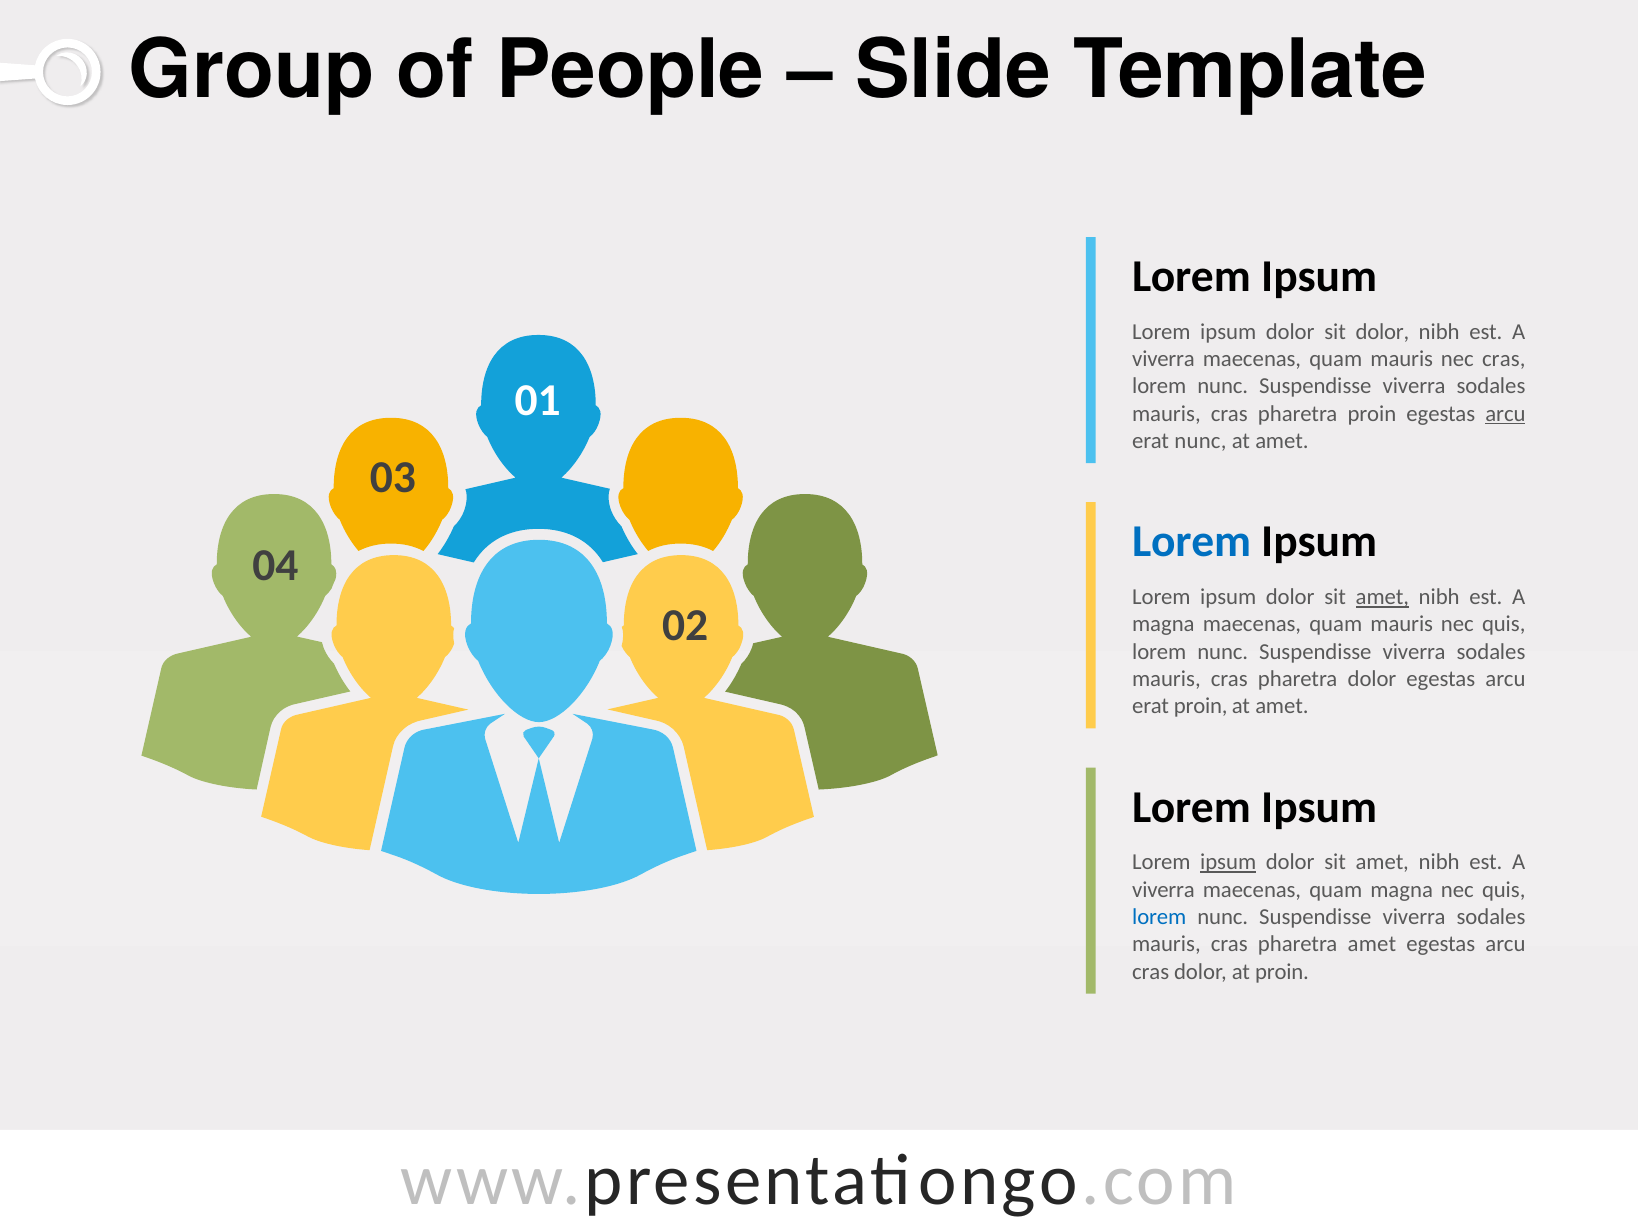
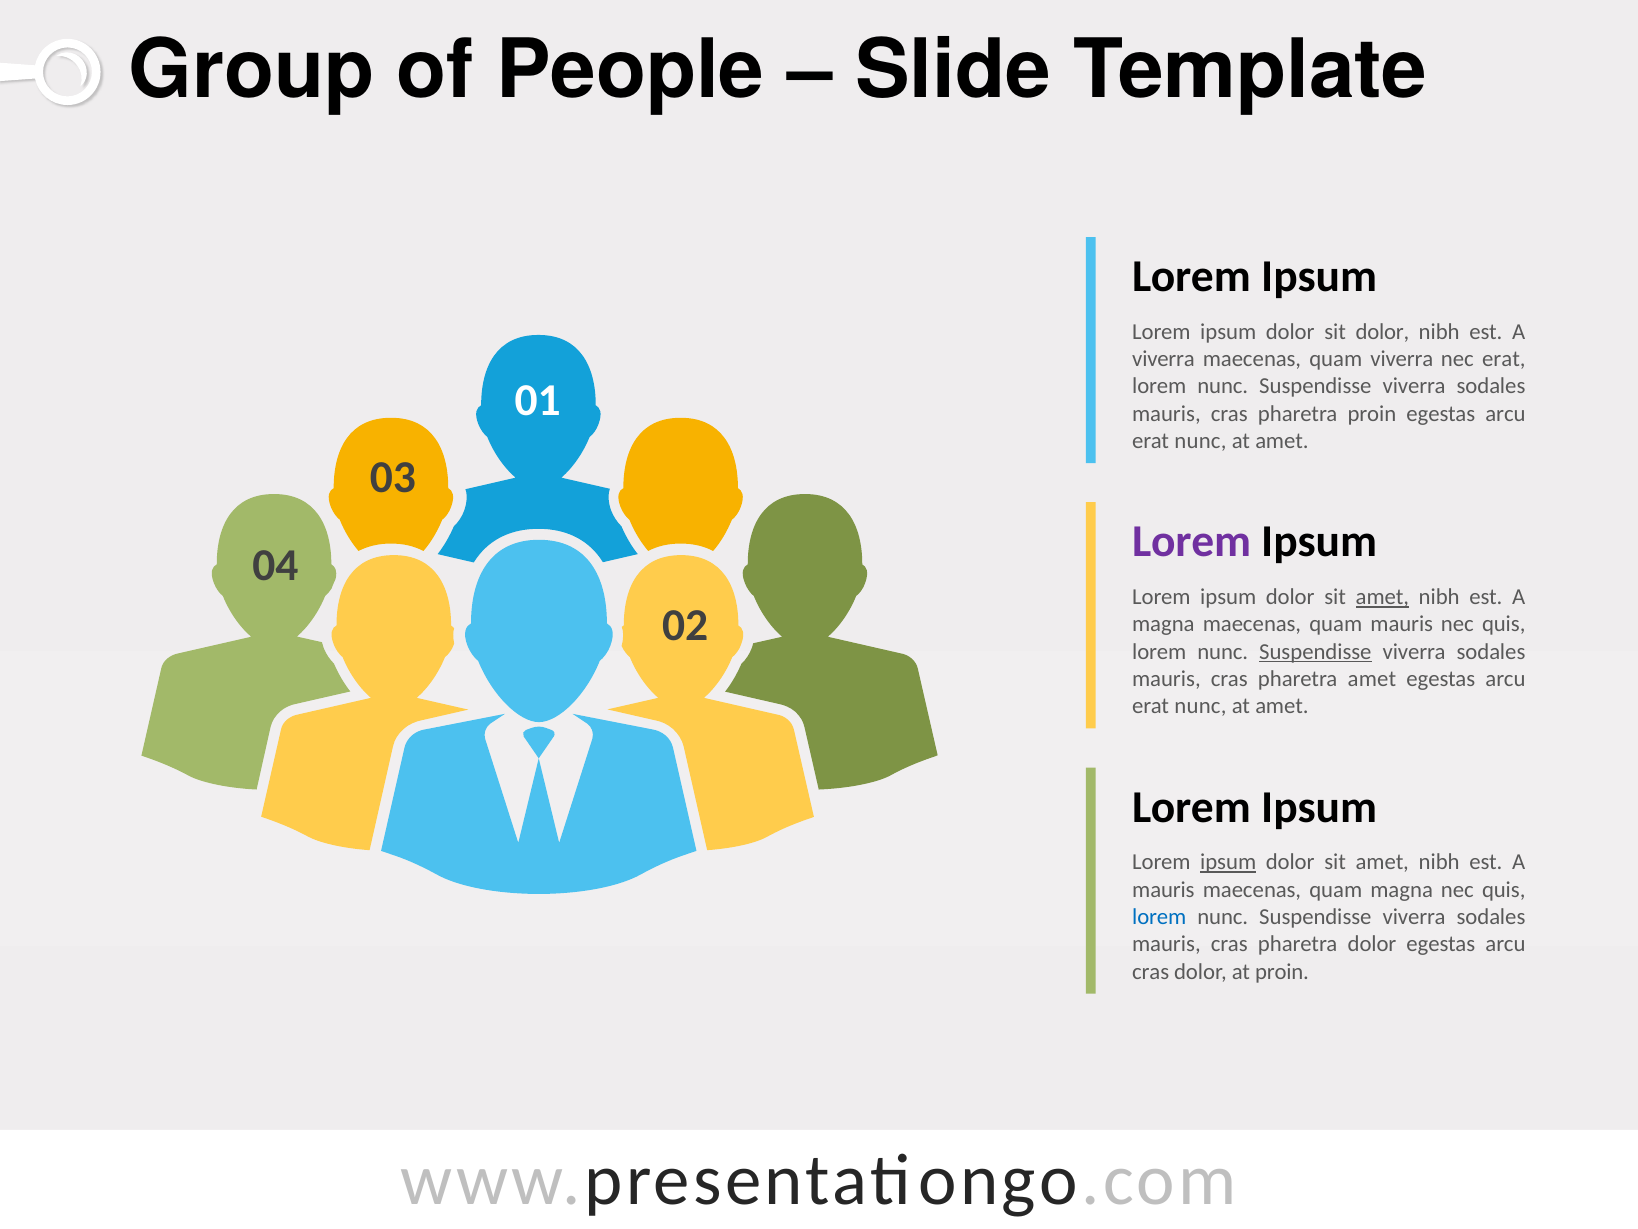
mauris at (1402, 359): mauris -> viverra
nec cras: cras -> erat
arcu at (1505, 414) underline: present -> none
Lorem at (1192, 542) colour: blue -> purple
Suspendisse at (1315, 651) underline: none -> present
pharetra dolor: dolor -> amet
proin at (1201, 706): proin -> nunc
viverra at (1163, 889): viverra -> mauris
pharetra amet: amet -> dolor
